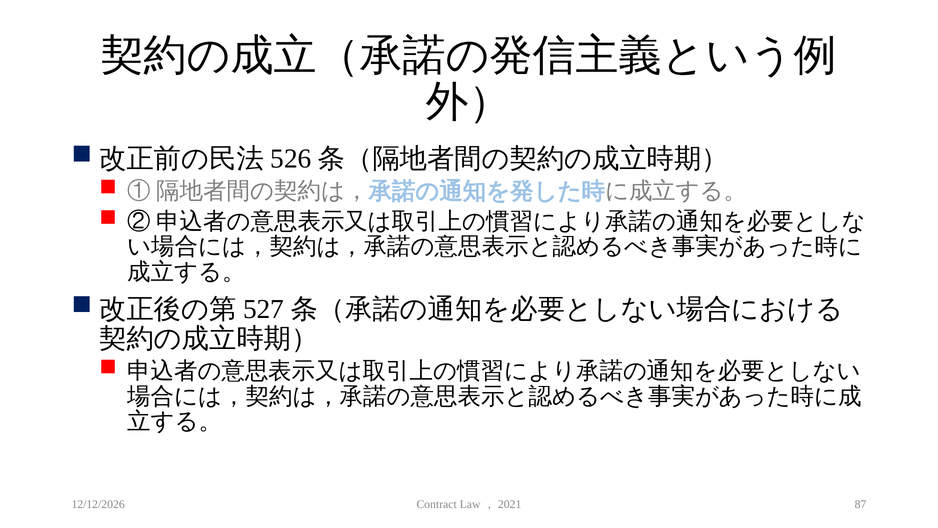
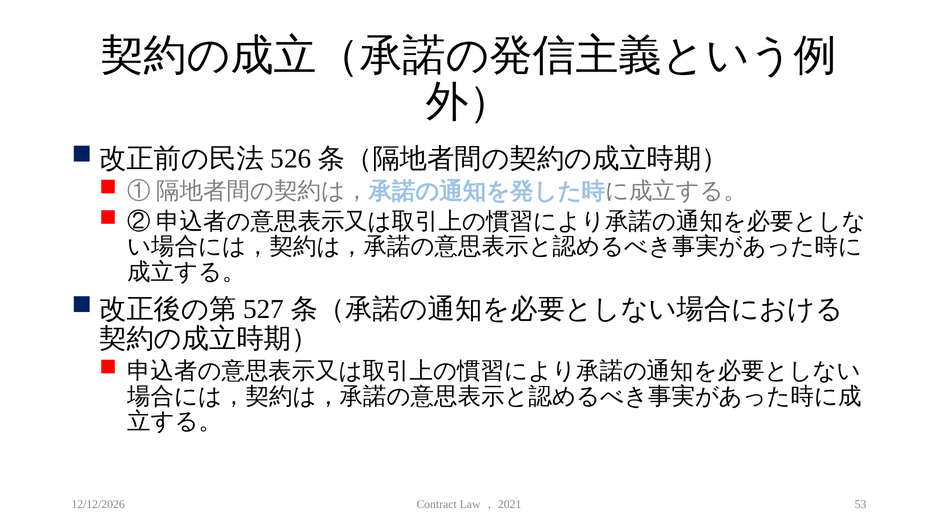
87: 87 -> 53
